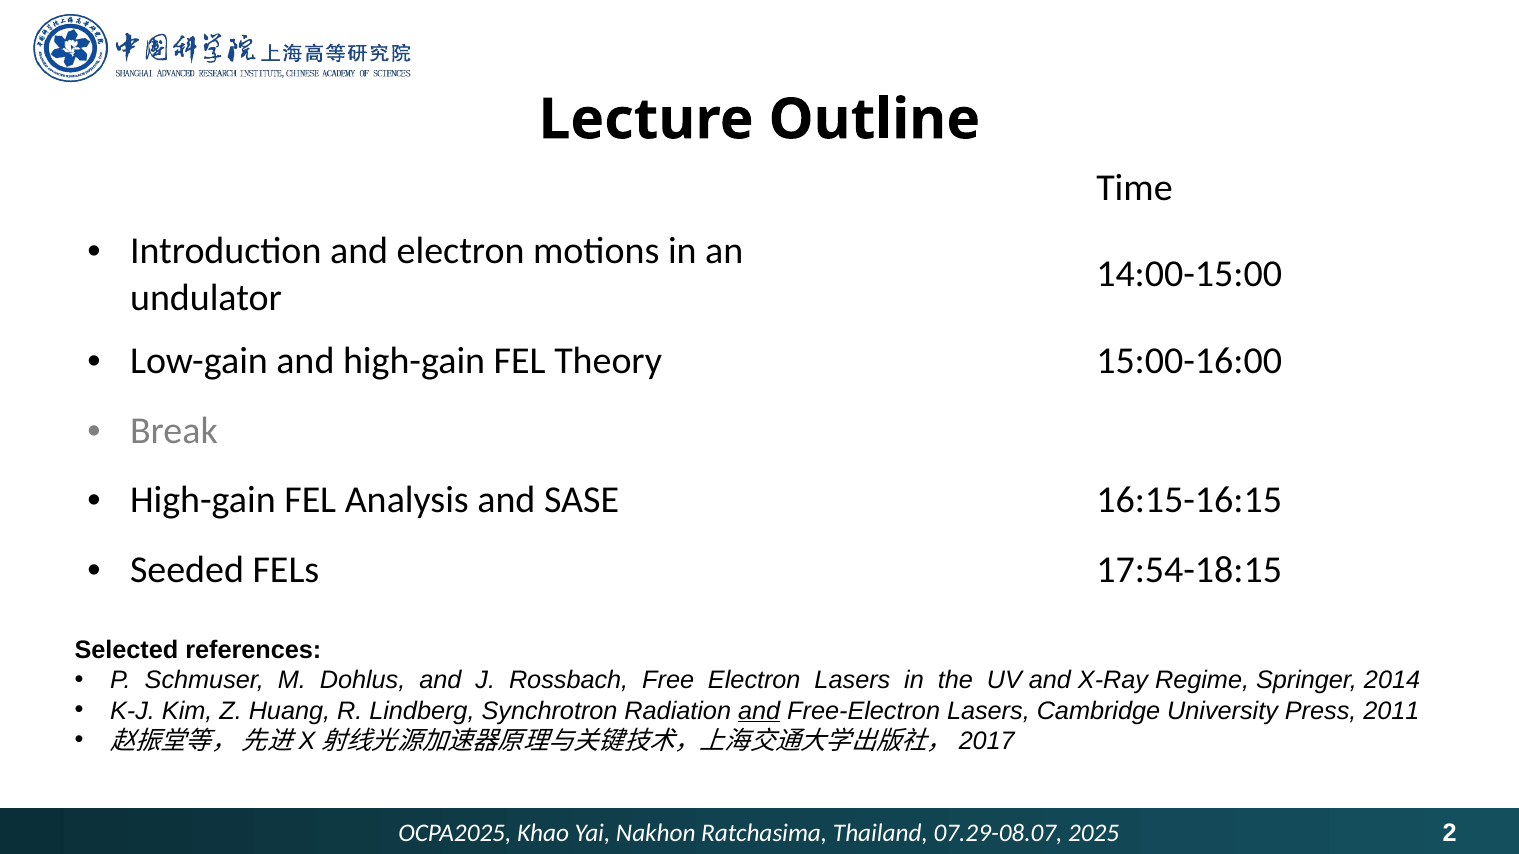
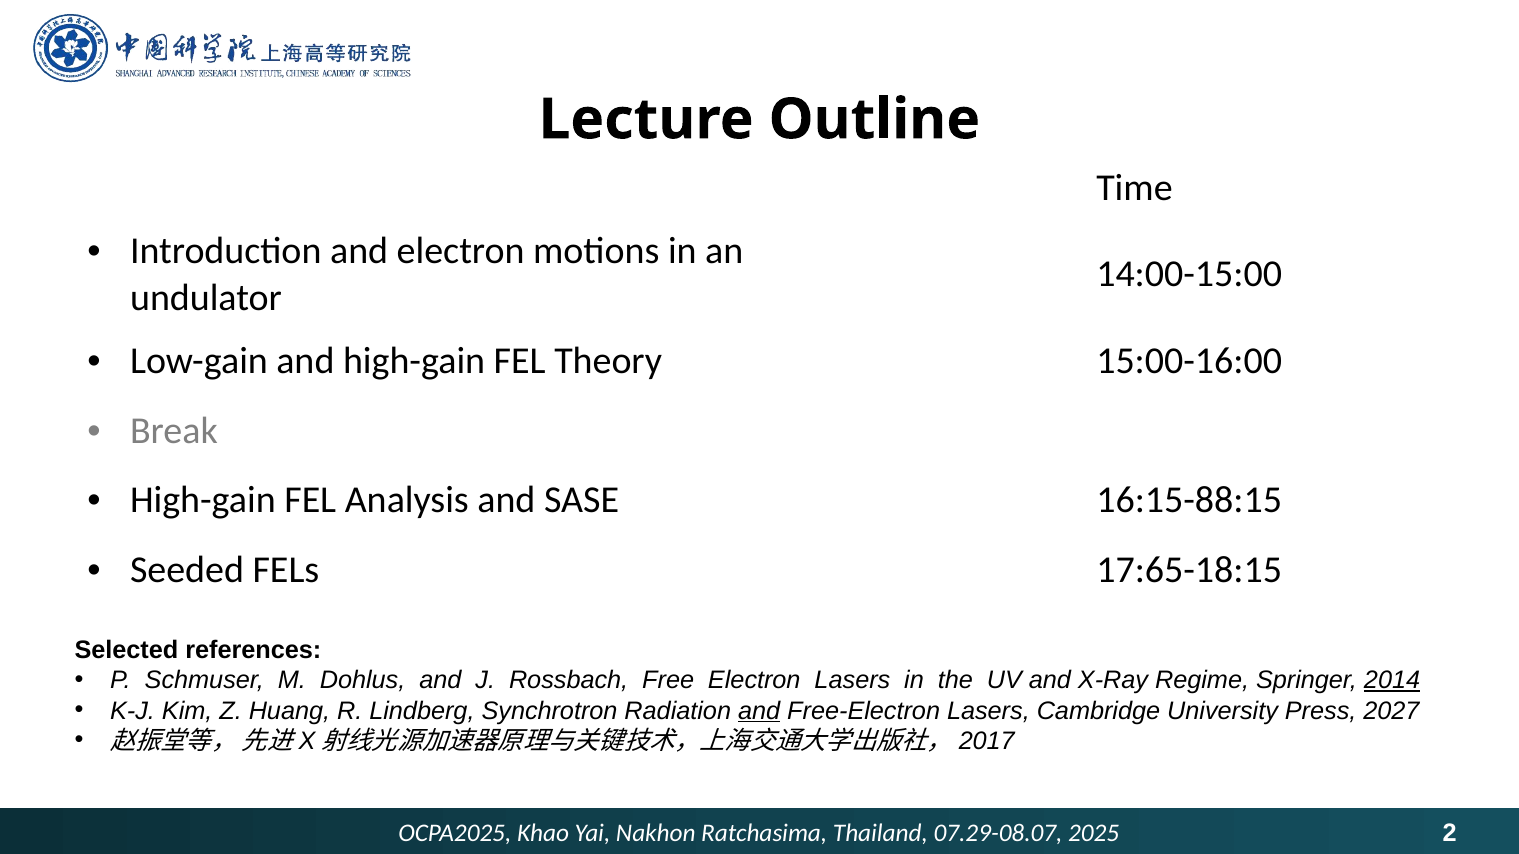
16:15-16:15: 16:15-16:15 -> 16:15-88:15
17:54-18:15: 17:54-18:15 -> 17:65-18:15
2014 underline: none -> present
2011: 2011 -> 2027
